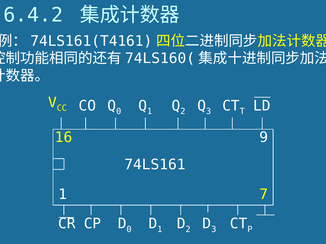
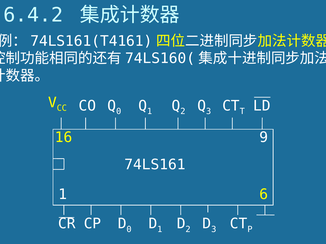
7: 7 -> 6
